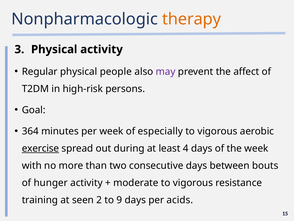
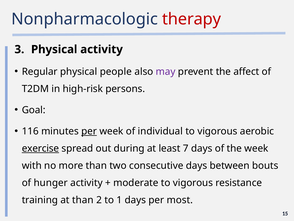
therapy colour: orange -> red
364: 364 -> 116
per at (89, 131) underline: none -> present
especially: especially -> individual
4: 4 -> 7
at seen: seen -> than
9: 9 -> 1
acids: acids -> most
